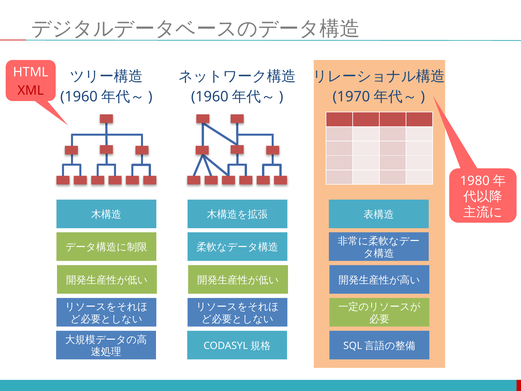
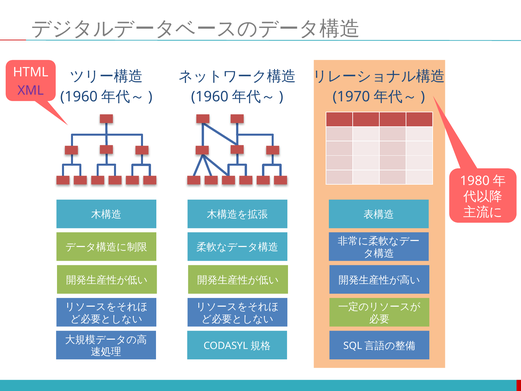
XML colour: red -> purple
